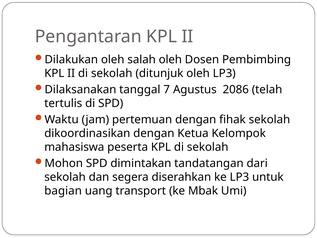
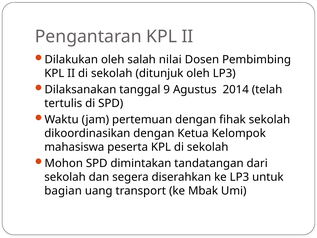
salah oleh: oleh -> nilai
7: 7 -> 9
2086: 2086 -> 2014
